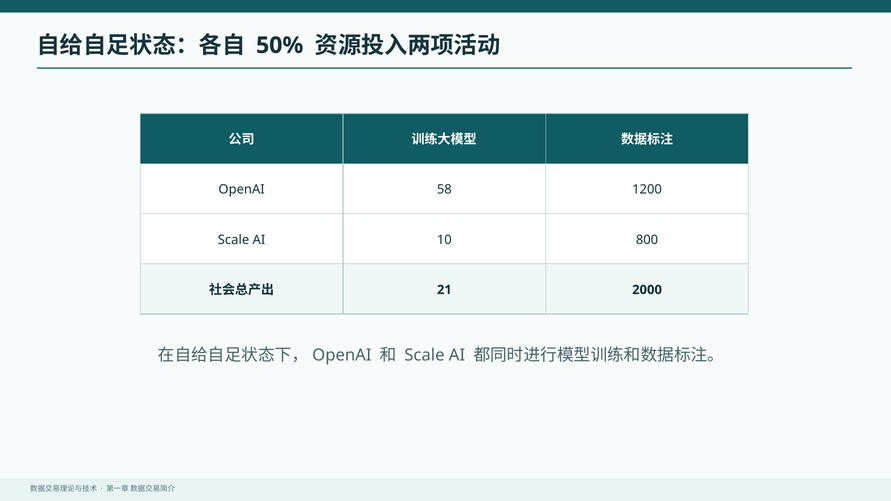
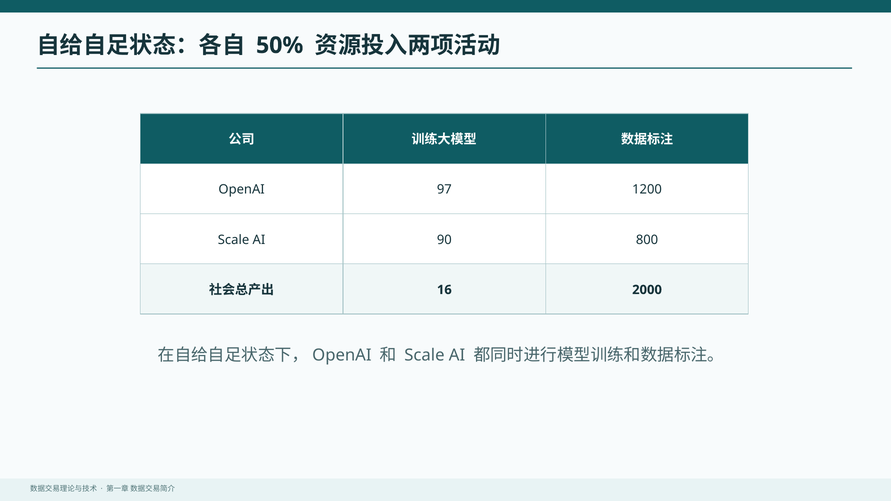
58: 58 -> 97
10: 10 -> 90
21: 21 -> 16
